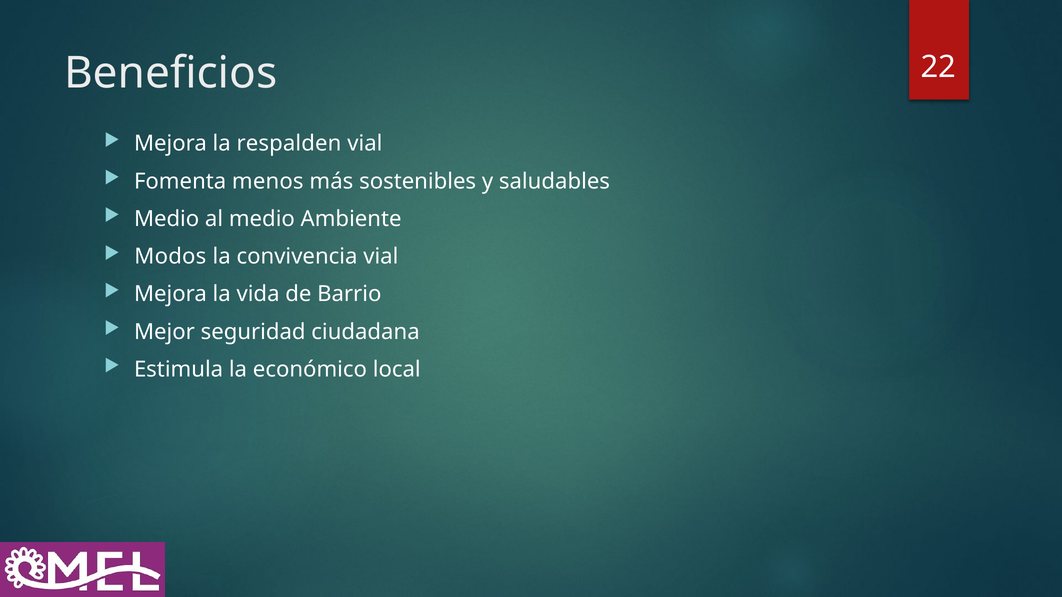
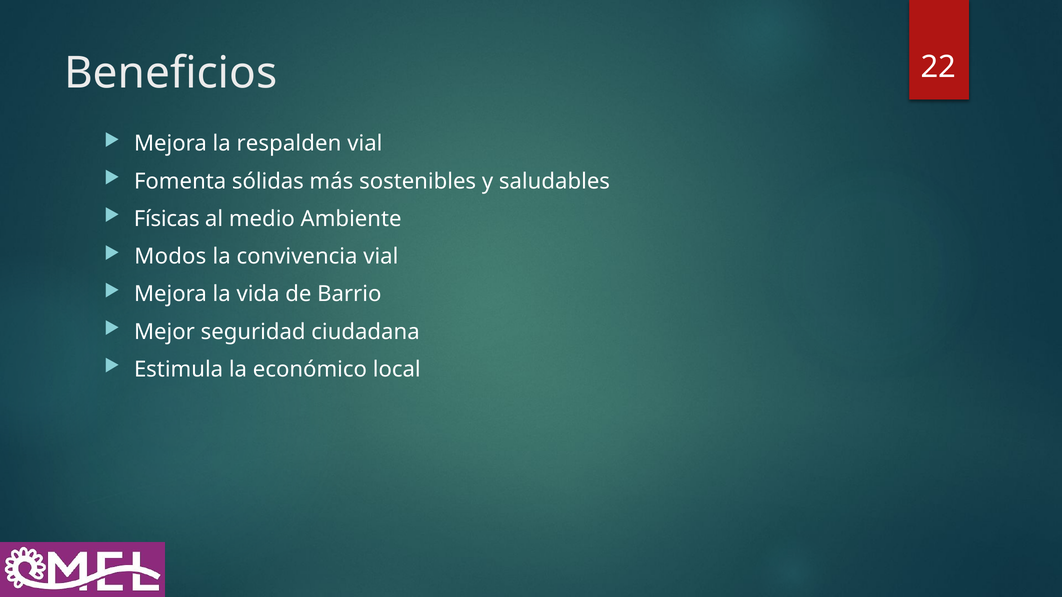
menos: menos -> sólidas
Medio at (167, 219): Medio -> Físicas
